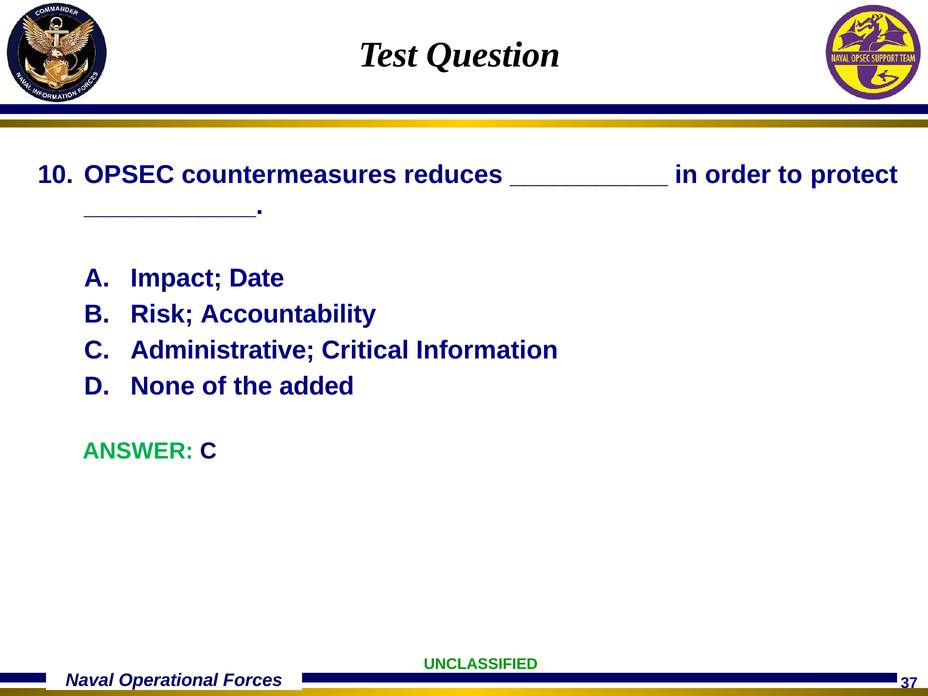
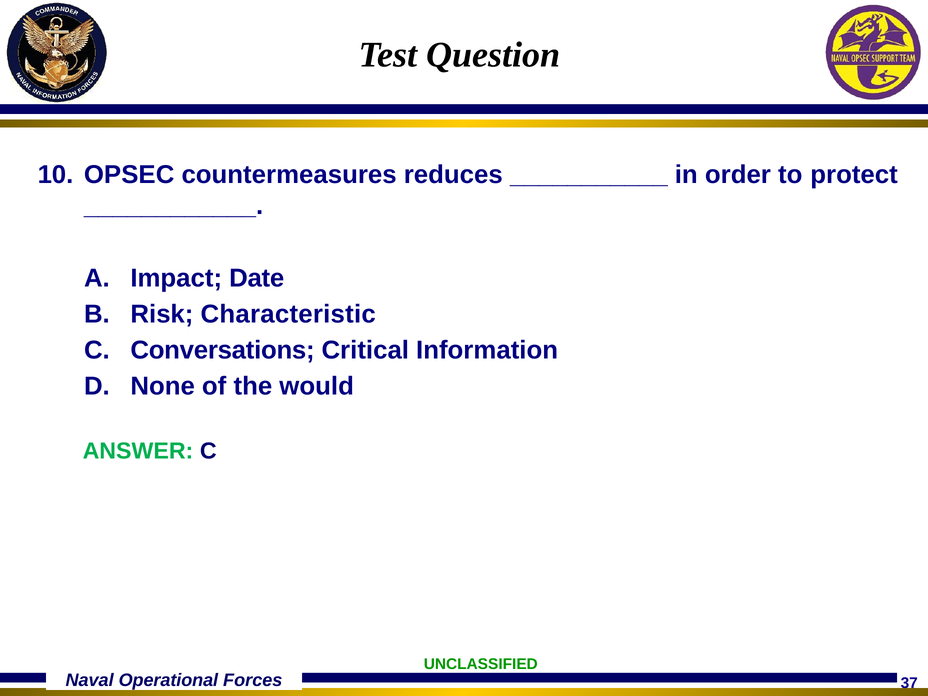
Accountability: Accountability -> Characteristic
Administrative: Administrative -> Conversations
added: added -> would
